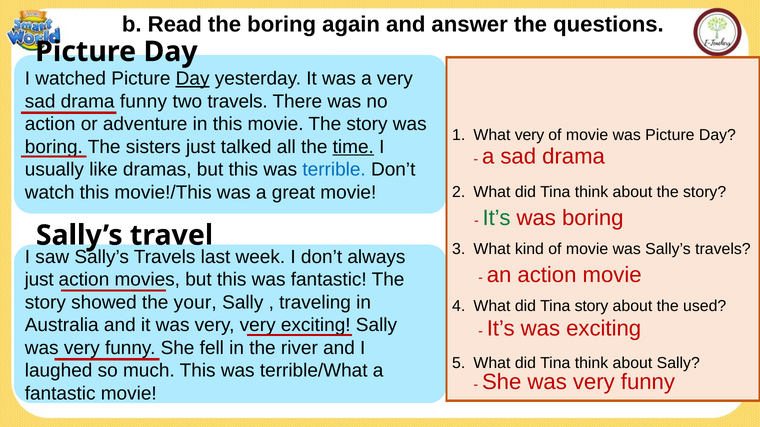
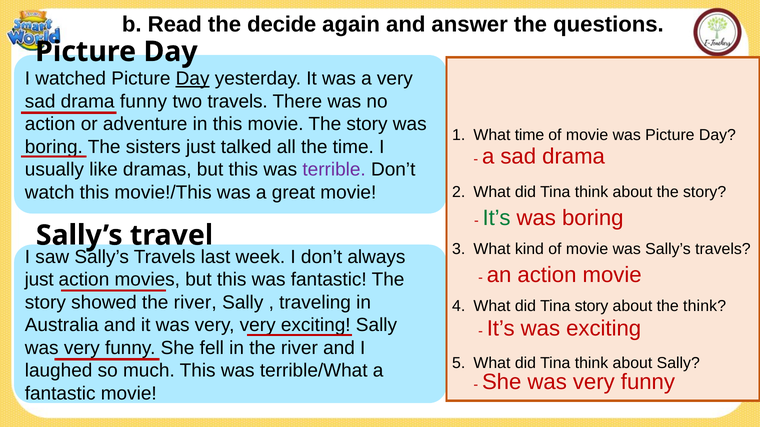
the boring: boring -> decide
What very: very -> time
time at (353, 147) underline: present -> none
terrible colour: blue -> purple
showed the your: your -> river
the used: used -> think
